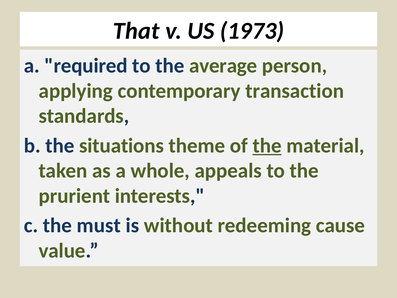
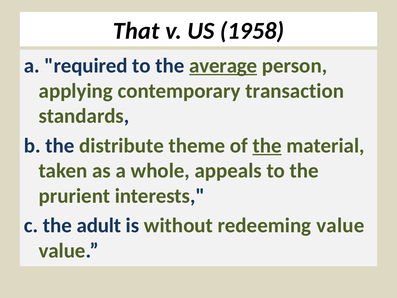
1973: 1973 -> 1958
average underline: none -> present
situations: situations -> distribute
must: must -> adult
redeeming cause: cause -> value
